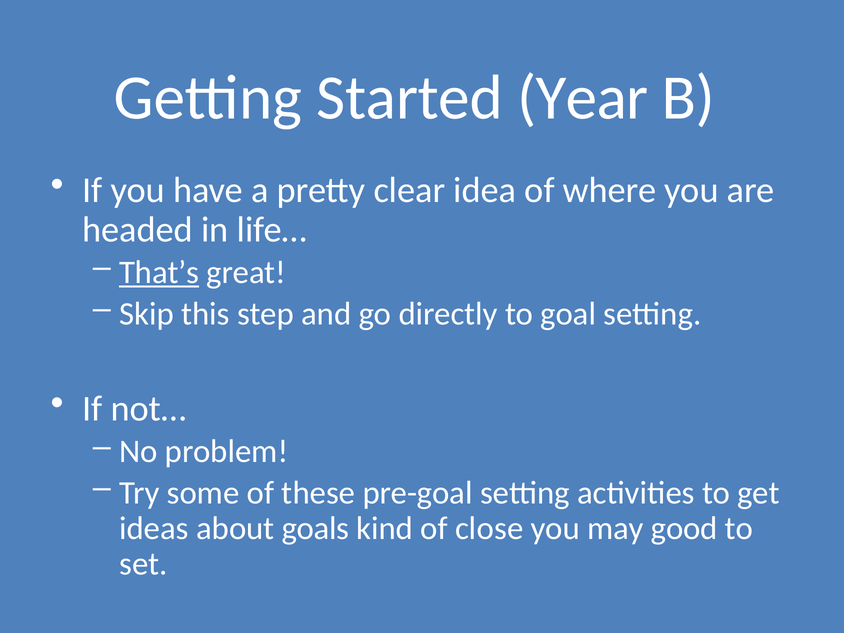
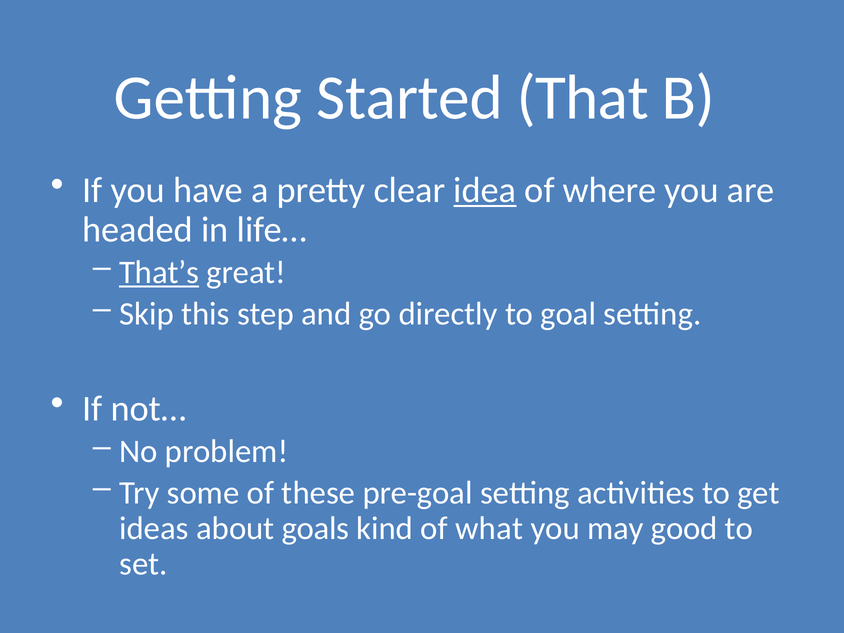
Year: Year -> That
idea underline: none -> present
close: close -> what
